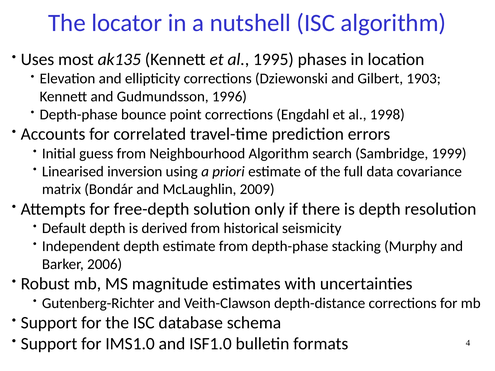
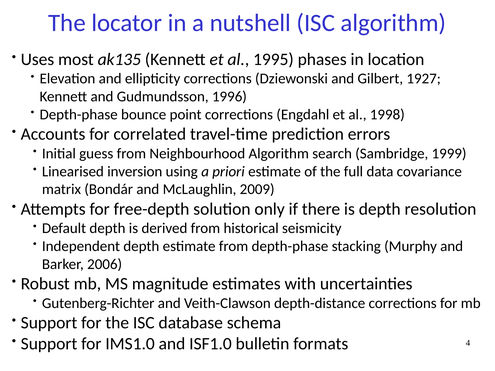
1903: 1903 -> 1927
